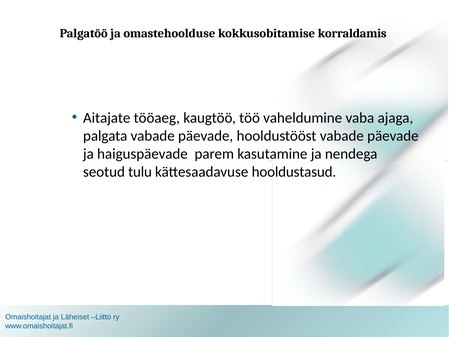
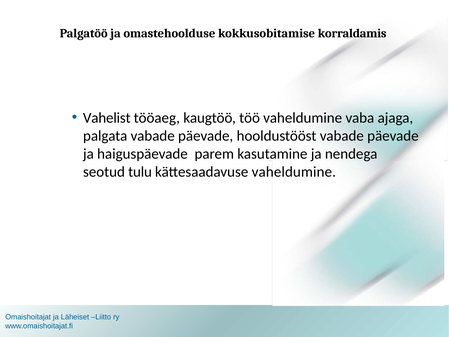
Aitajate: Aitajate -> Vahelist
kättesaadavuse hooldustasud: hooldustasud -> vaheldumine
